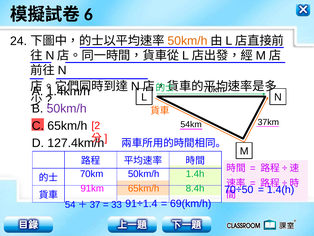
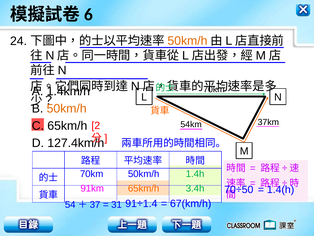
50km/h at (67, 108) colour: purple -> orange
8.4h: 8.4h -> 3.4h
69(km/h: 69(km/h -> 67(km/h
33: 33 -> 31
